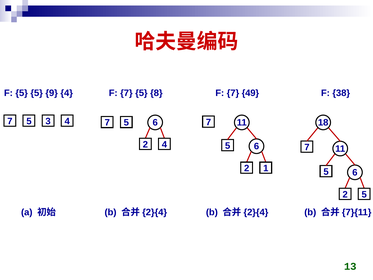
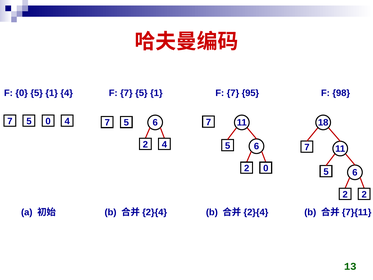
F 5: 5 -> 0
9 at (52, 93): 9 -> 1
7 5 8: 8 -> 1
49: 49 -> 95
38: 38 -> 98
5 3: 3 -> 0
2 1: 1 -> 0
2 5: 5 -> 2
